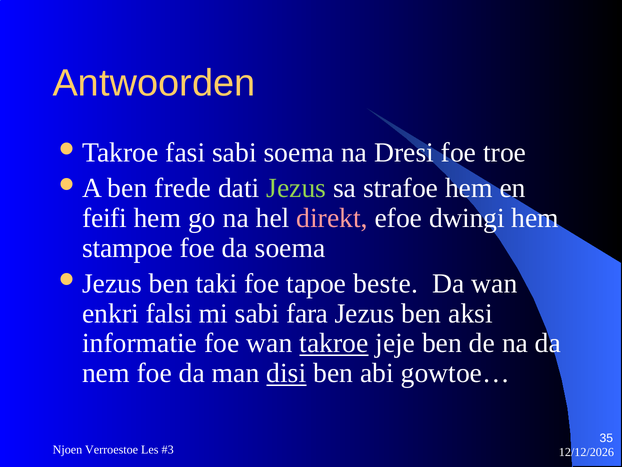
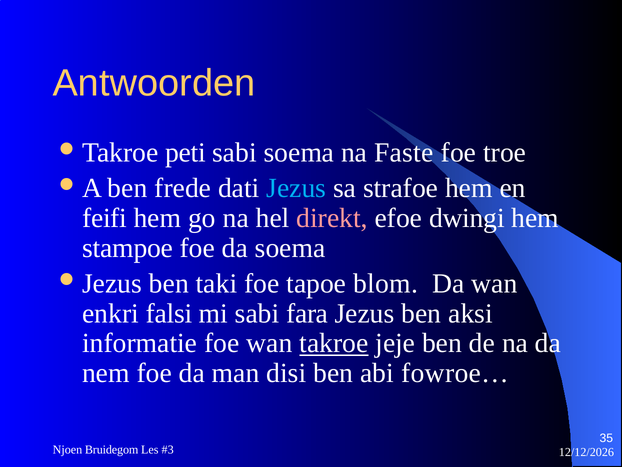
fasi: fasi -> peti
Dresi: Dresi -> Faste
Jezus at (296, 188) colour: light green -> light blue
beste: beste -> blom
disi underline: present -> none
gowtoe…: gowtoe… -> fowroe…
Verroestoe: Verroestoe -> Bruidegom
